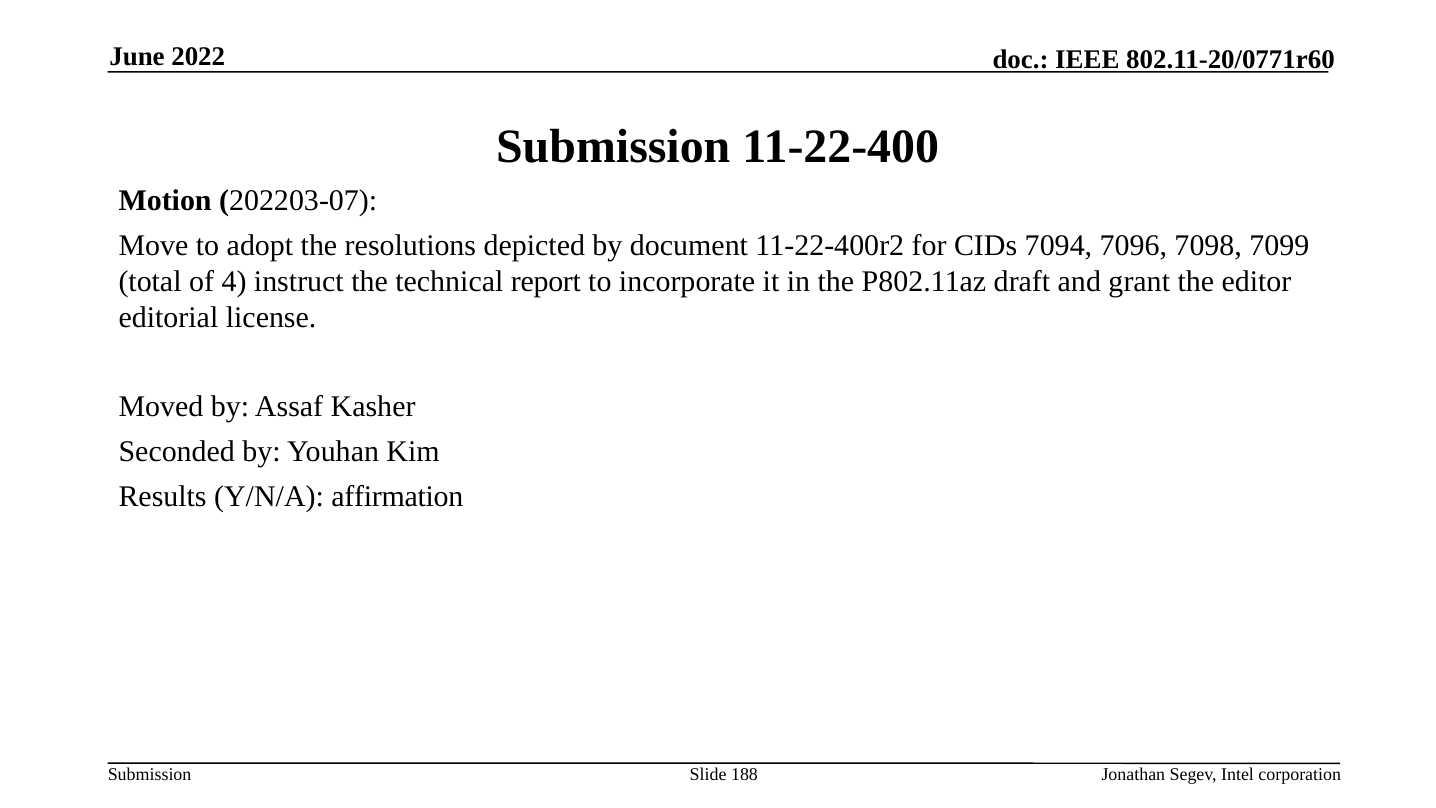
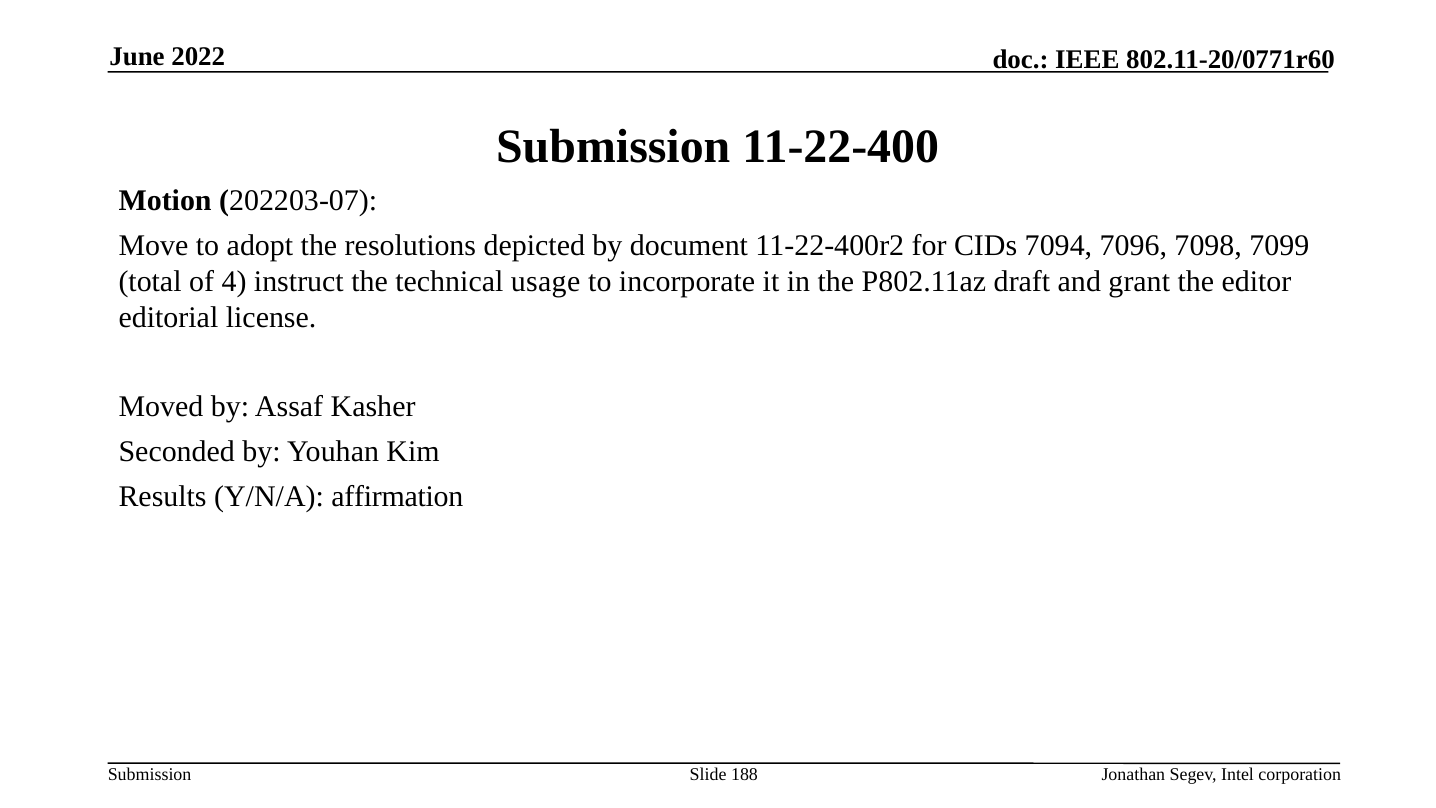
report: report -> usage
